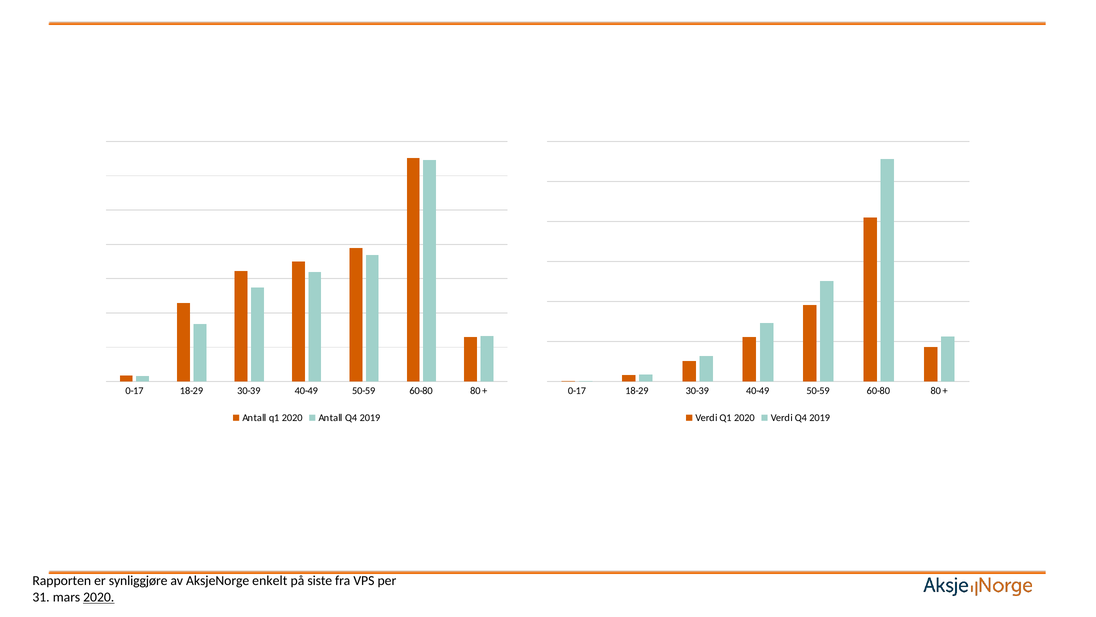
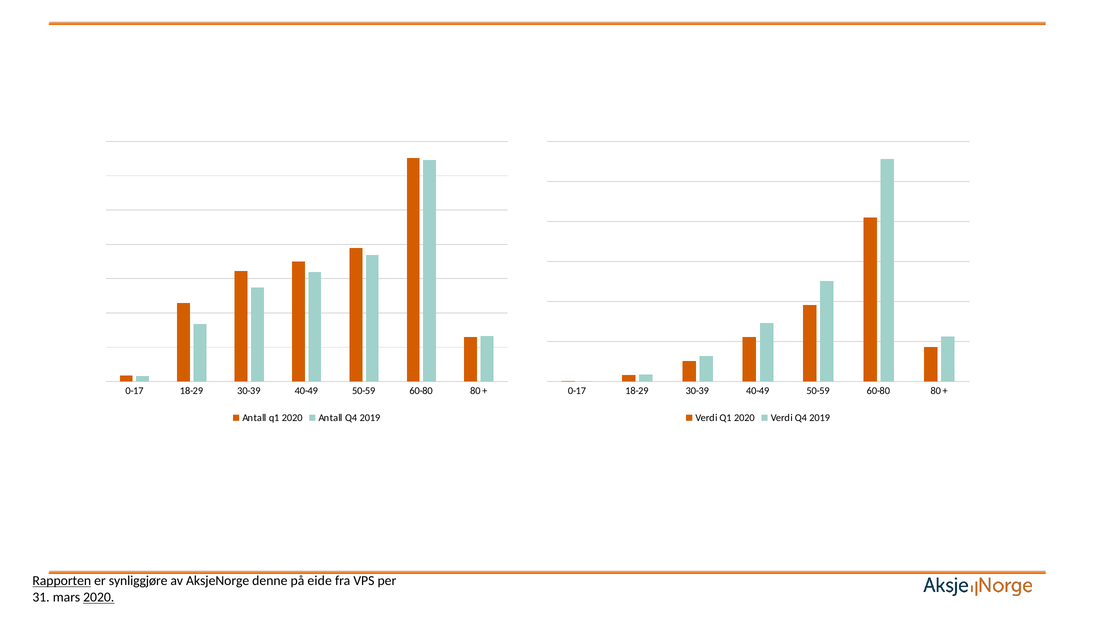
Rapporten underline: none -> present
enkelt: enkelt -> denne
siste: siste -> eide
